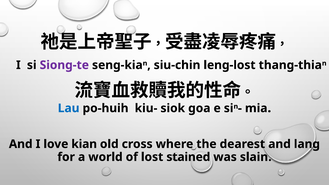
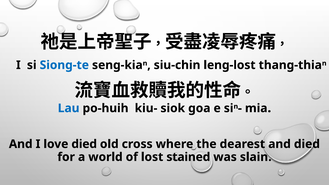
Siong-te colour: purple -> blue
love kian: kian -> died
and lang: lang -> died
